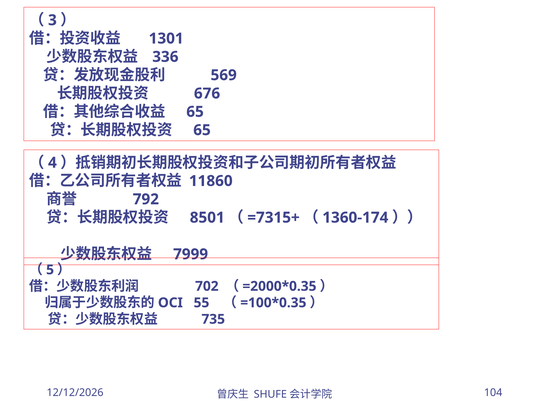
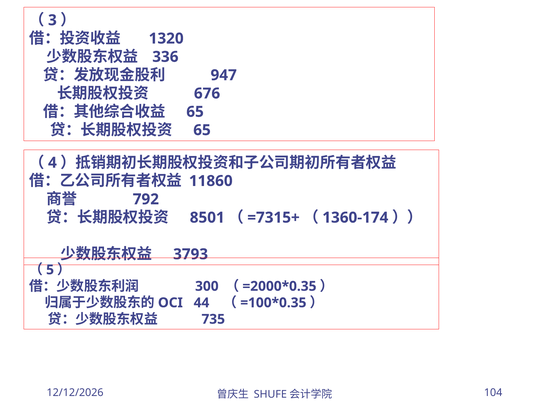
1301: 1301 -> 1320
569: 569 -> 947
7999: 7999 -> 3793
702: 702 -> 300
55: 55 -> 44
